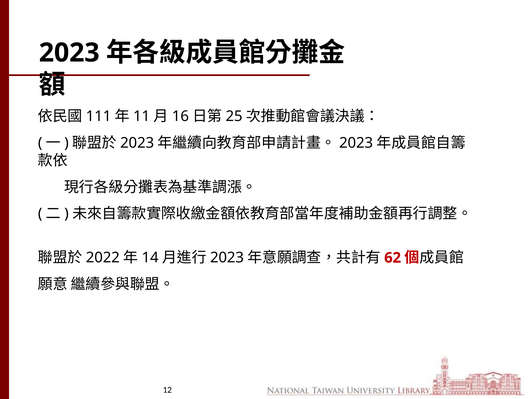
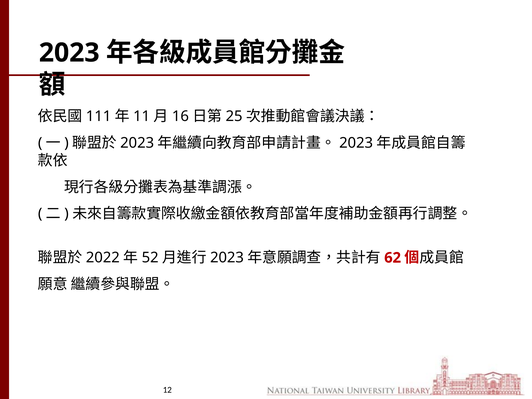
14: 14 -> 52
